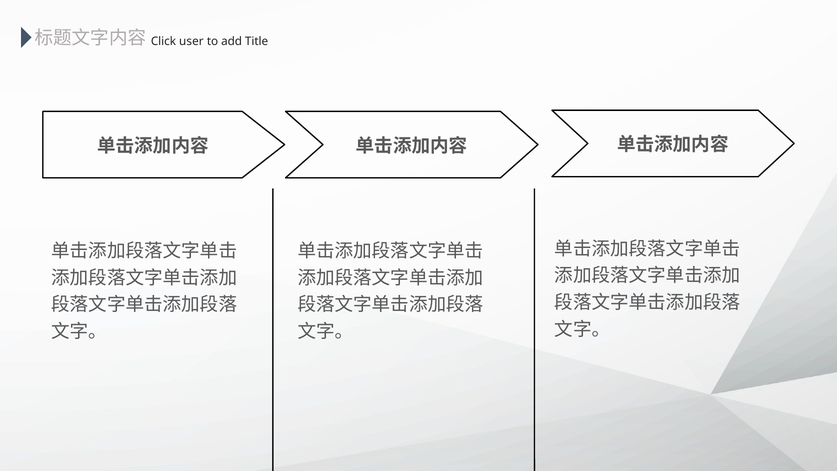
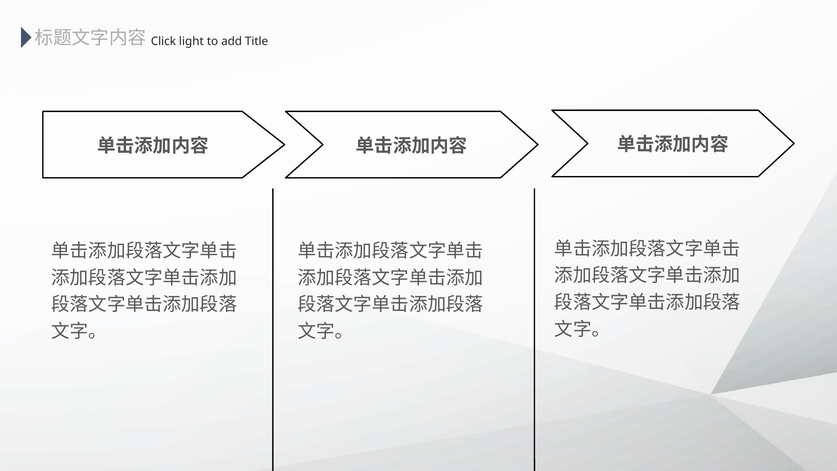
user: user -> light
